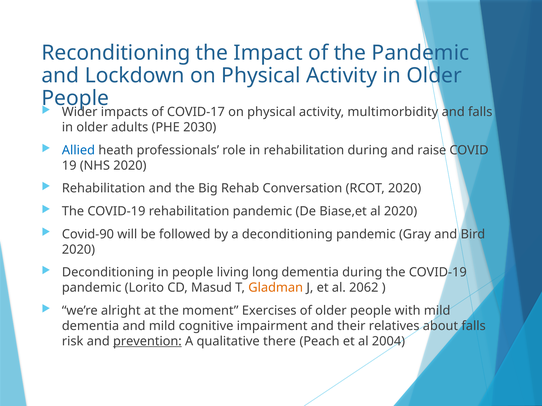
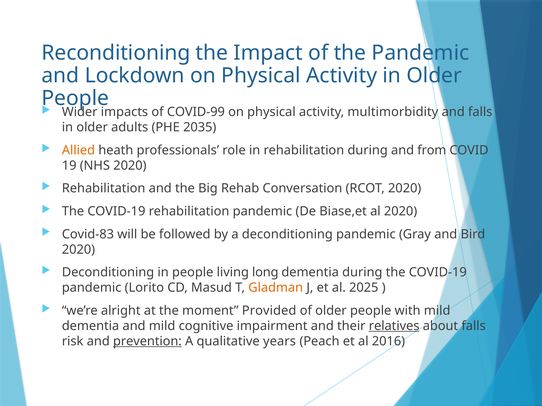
COVID-17: COVID-17 -> COVID-99
2030: 2030 -> 2035
Allied colour: blue -> orange
raise: raise -> from
Covid-90: Covid-90 -> Covid-83
2062: 2062 -> 2025
Exercises: Exercises -> Provided
relatives underline: none -> present
there: there -> years
2004: 2004 -> 2016
